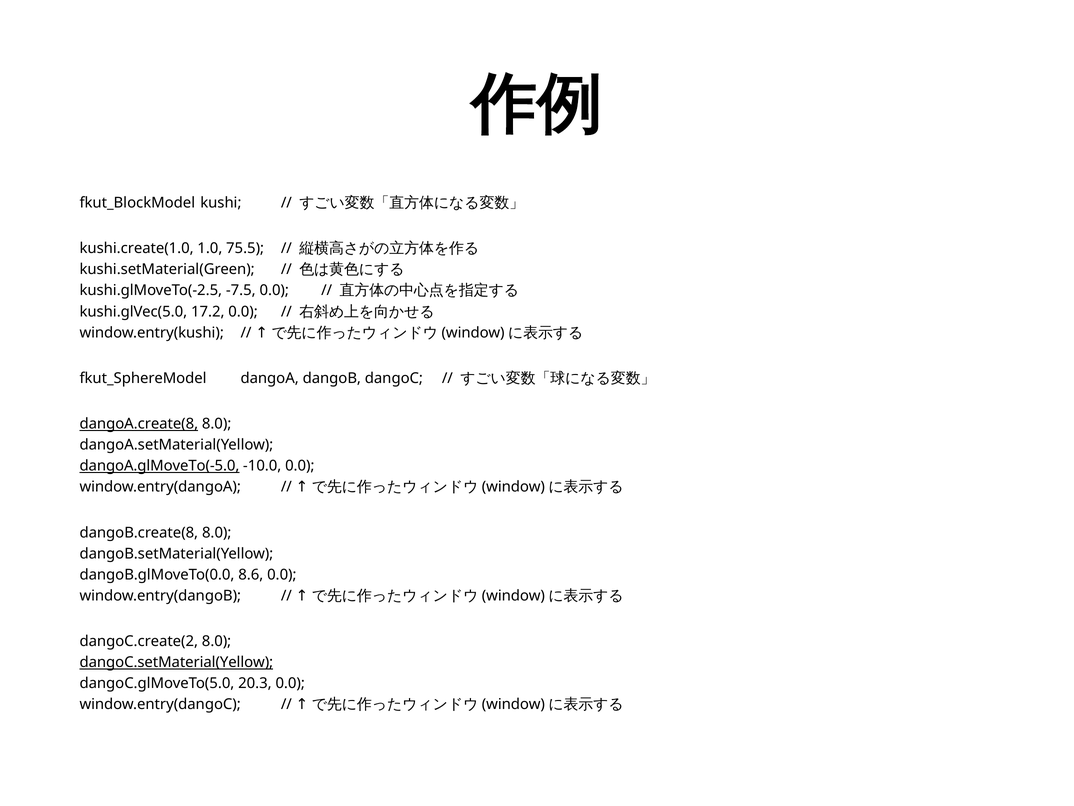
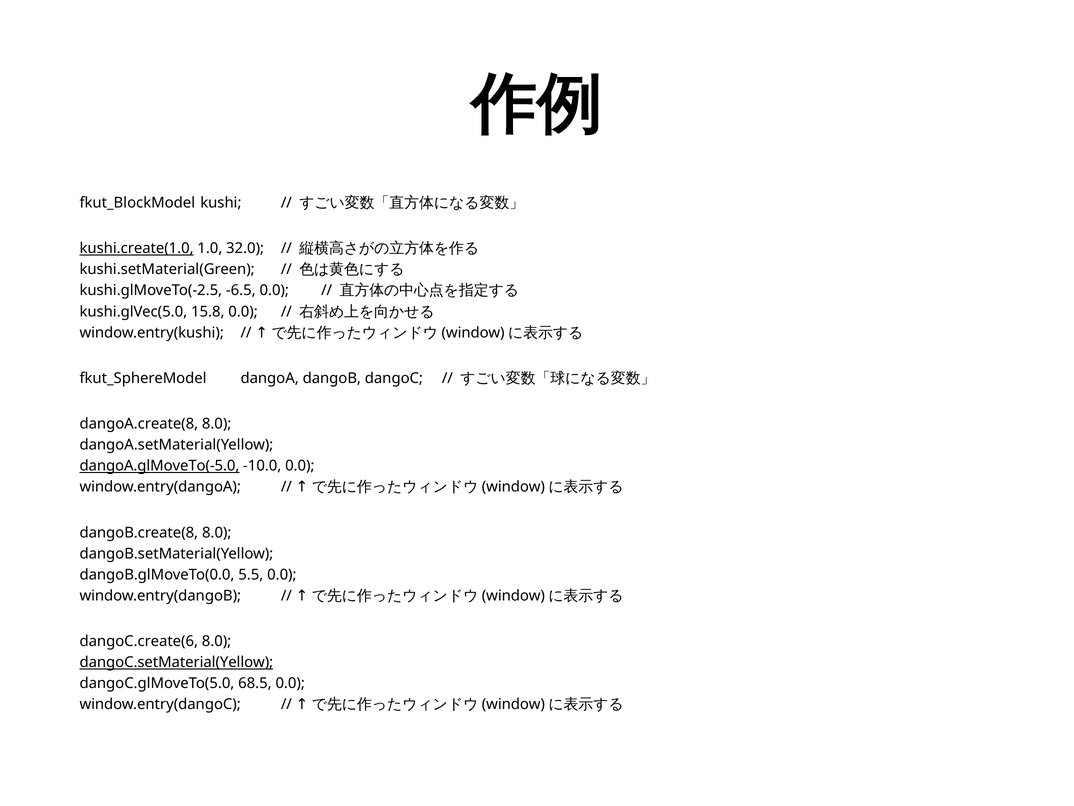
kushi.create(1.0 underline: none -> present
75.5: 75.5 -> 32.0
-7.5: -7.5 -> -6.5
17.2: 17.2 -> 15.8
dangoA.create(8 underline: present -> none
8.6: 8.6 -> 5.5
dangoC.create(2: dangoC.create(2 -> dangoC.create(6
20.3: 20.3 -> 68.5
